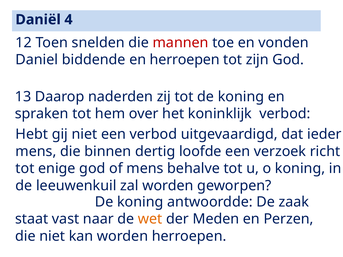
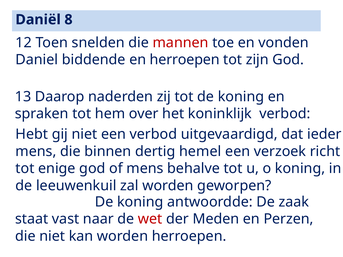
4: 4 -> 8
loofde: loofde -> hemel
wet colour: orange -> red
